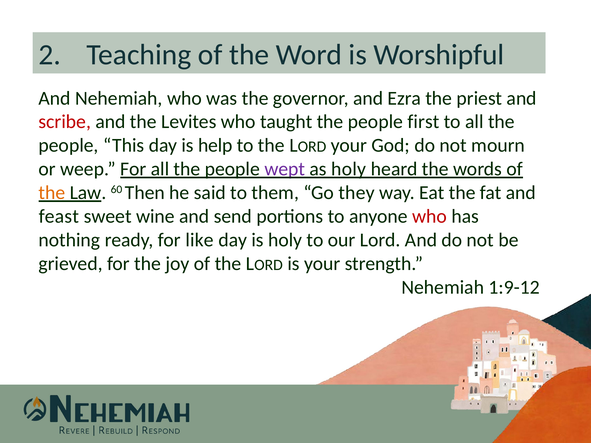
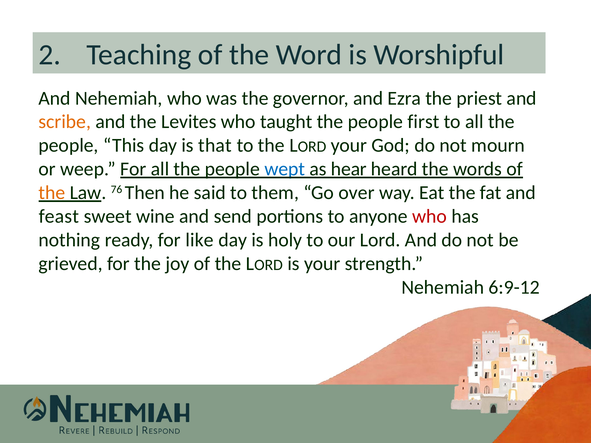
scribe colour: red -> orange
help: help -> that
wept colour: purple -> blue
as holy: holy -> hear
60: 60 -> 76
they: they -> over
1:9-12: 1:9-12 -> 6:9-12
